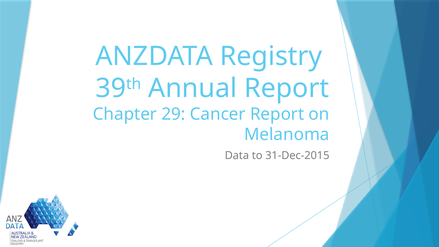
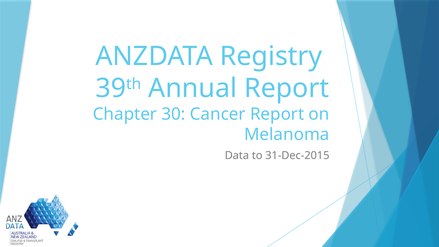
29: 29 -> 30
